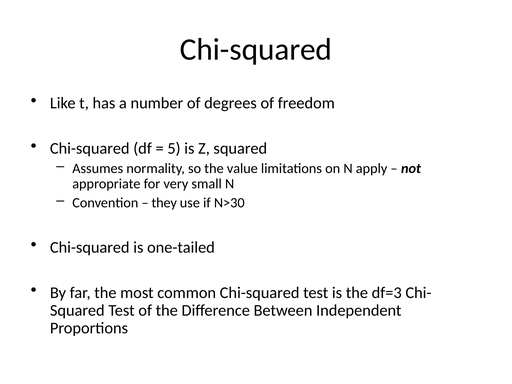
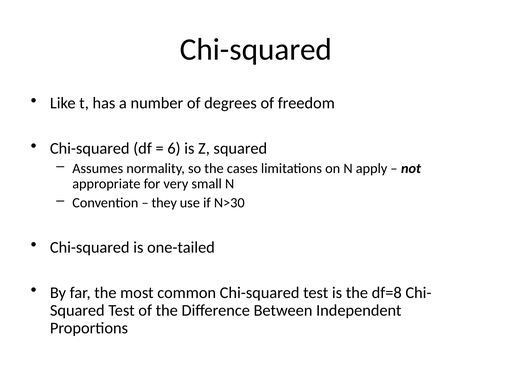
5: 5 -> 6
value: value -> cases
df=3: df=3 -> df=8
